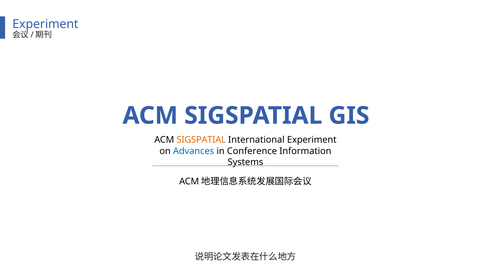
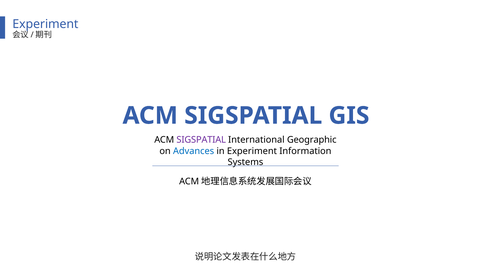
SIGSPATIAL at (201, 140) colour: orange -> purple
International Experiment: Experiment -> Geographic
in Conference: Conference -> Experiment
